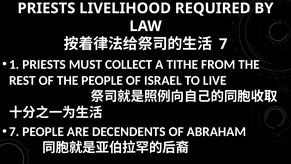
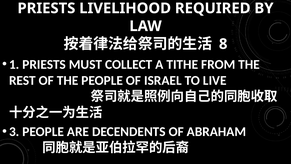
7 at (223, 44): 7 -> 8
7 at (14, 131): 7 -> 3
